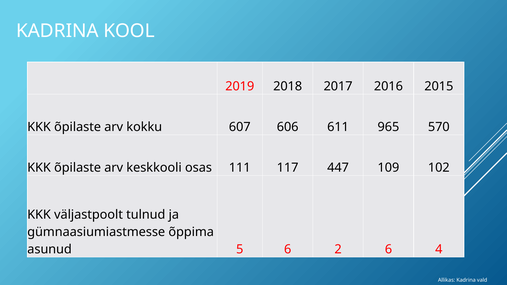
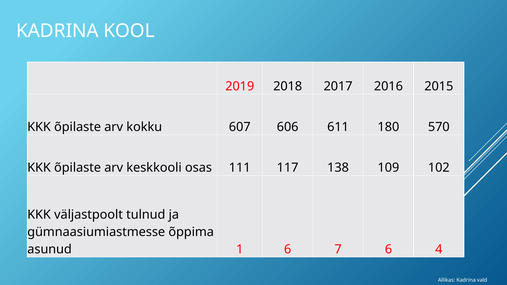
965: 965 -> 180
447: 447 -> 138
5: 5 -> 1
2: 2 -> 7
